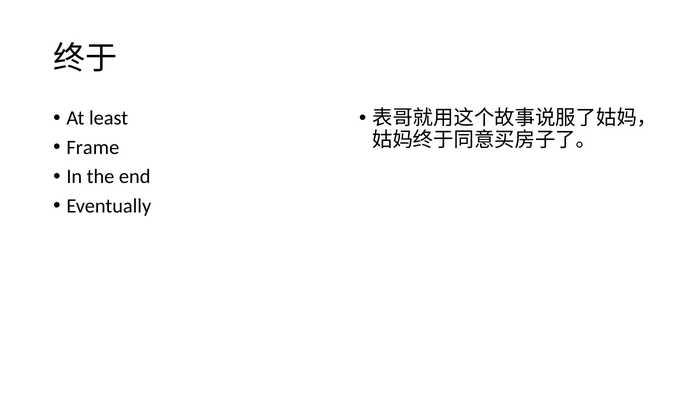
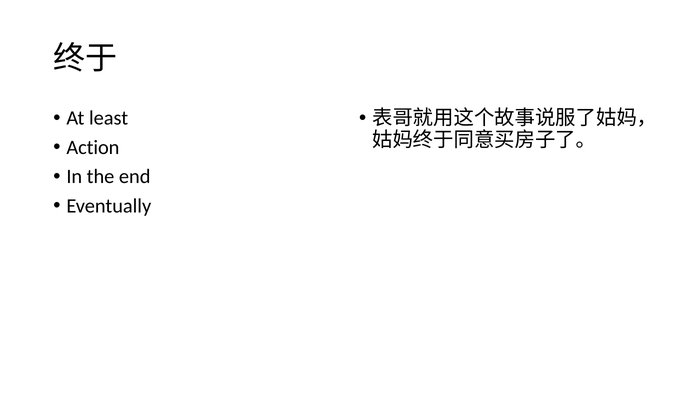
Frame: Frame -> Action
